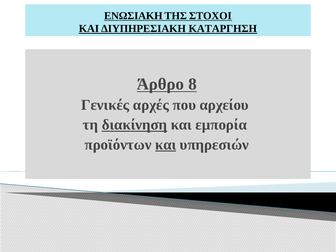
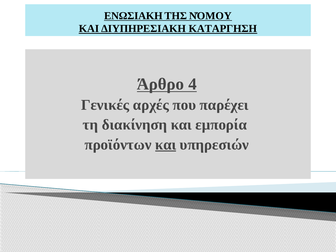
ΣΤΟΧΟΙ: ΣΤΟΧΟΙ -> ΝΌΜΟΥ
8: 8 -> 4
αρχείου: αρχείου -> παρέχει
διακίνηση underline: present -> none
